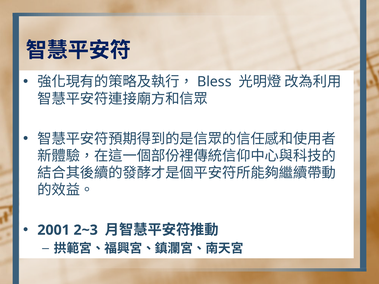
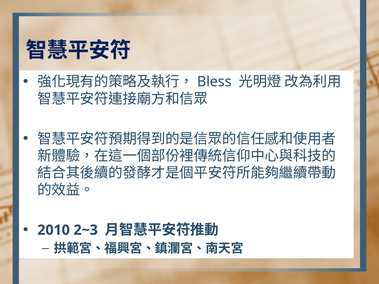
2001: 2001 -> 2010
